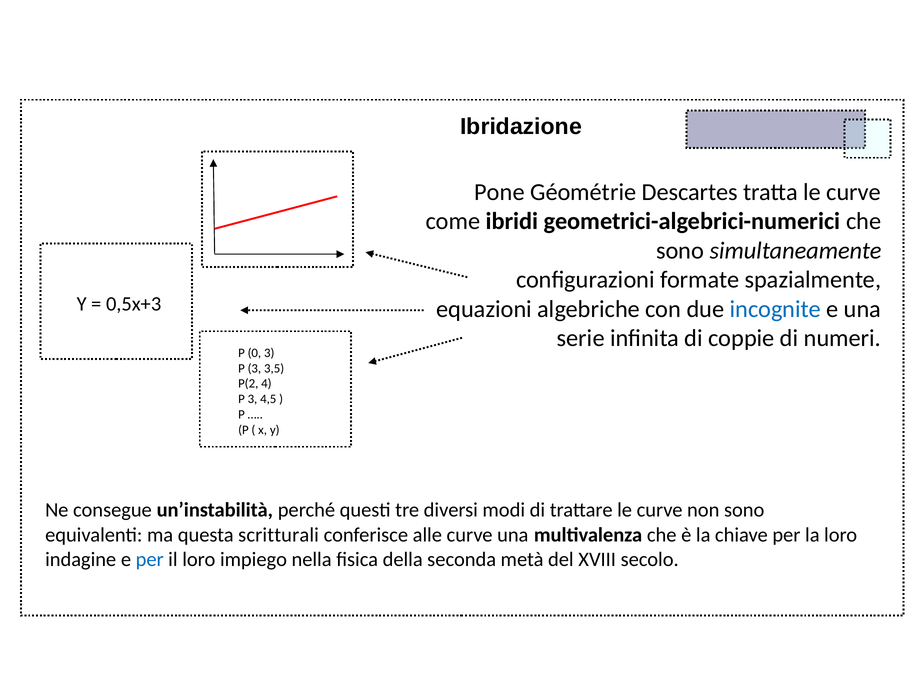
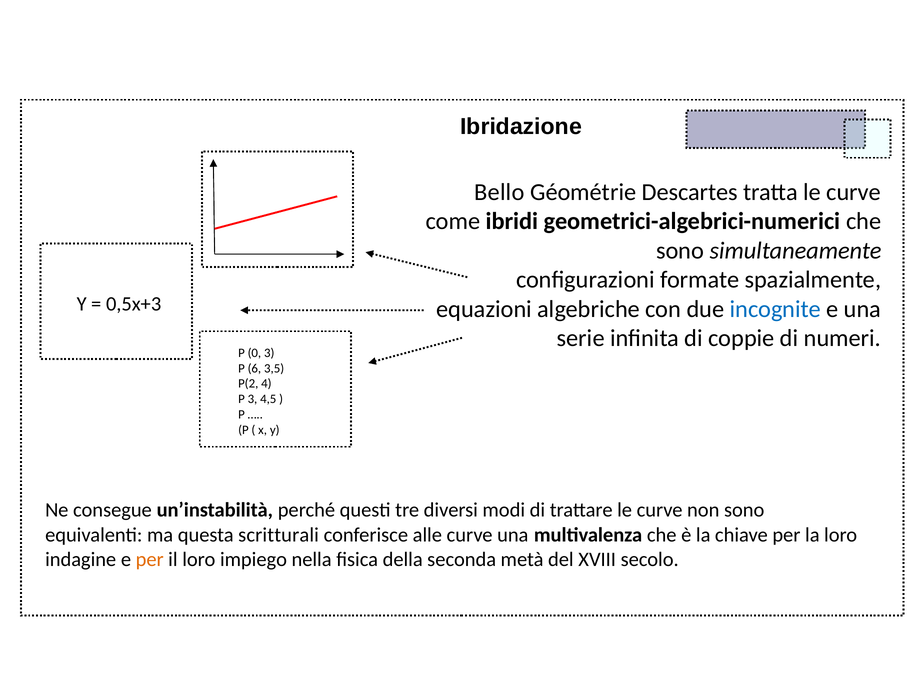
Pone: Pone -> Bello
3 at (254, 368): 3 -> 6
per at (150, 559) colour: blue -> orange
